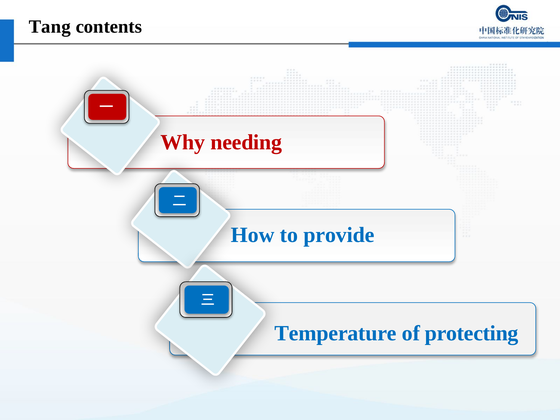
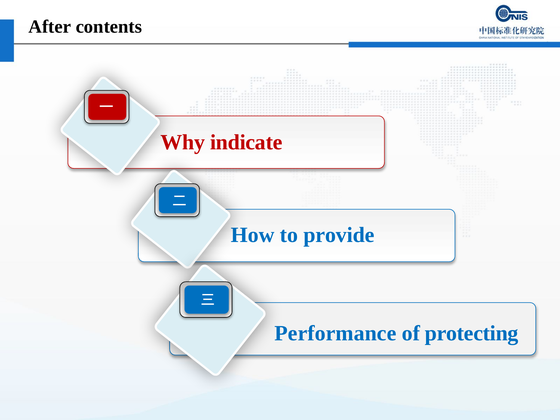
Tang: Tang -> After
needing: needing -> indicate
Temperature: Temperature -> Performance
